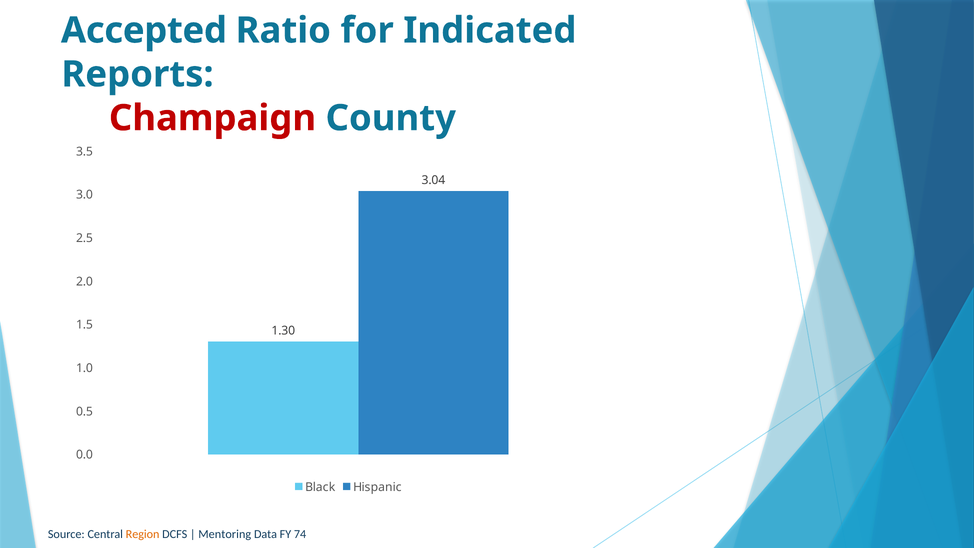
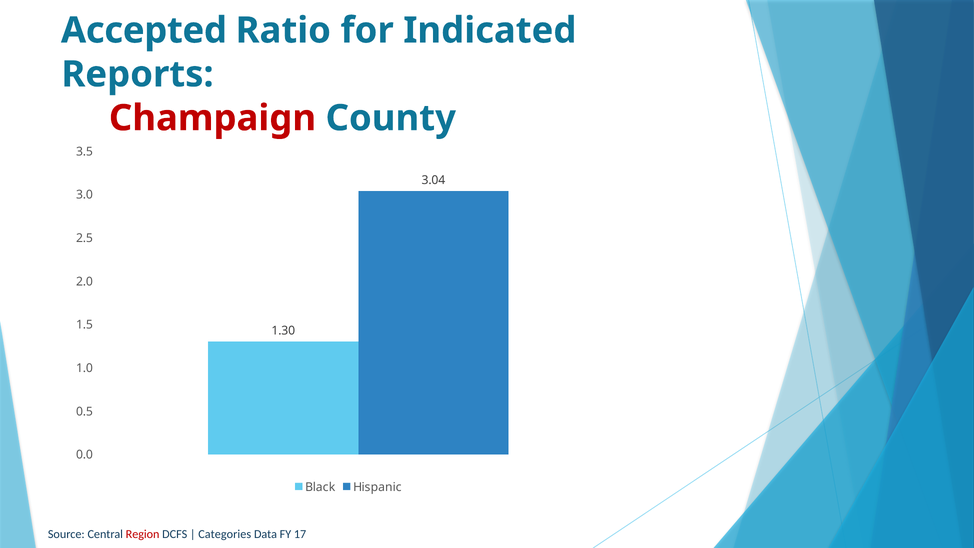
Region colour: orange -> red
Mentoring: Mentoring -> Categories
74: 74 -> 17
